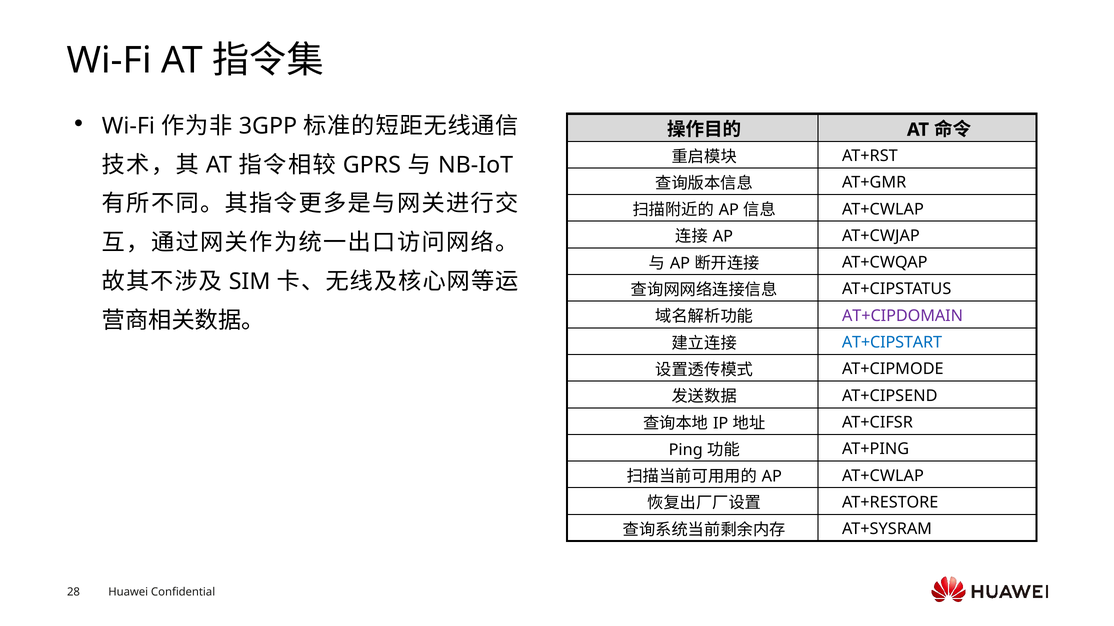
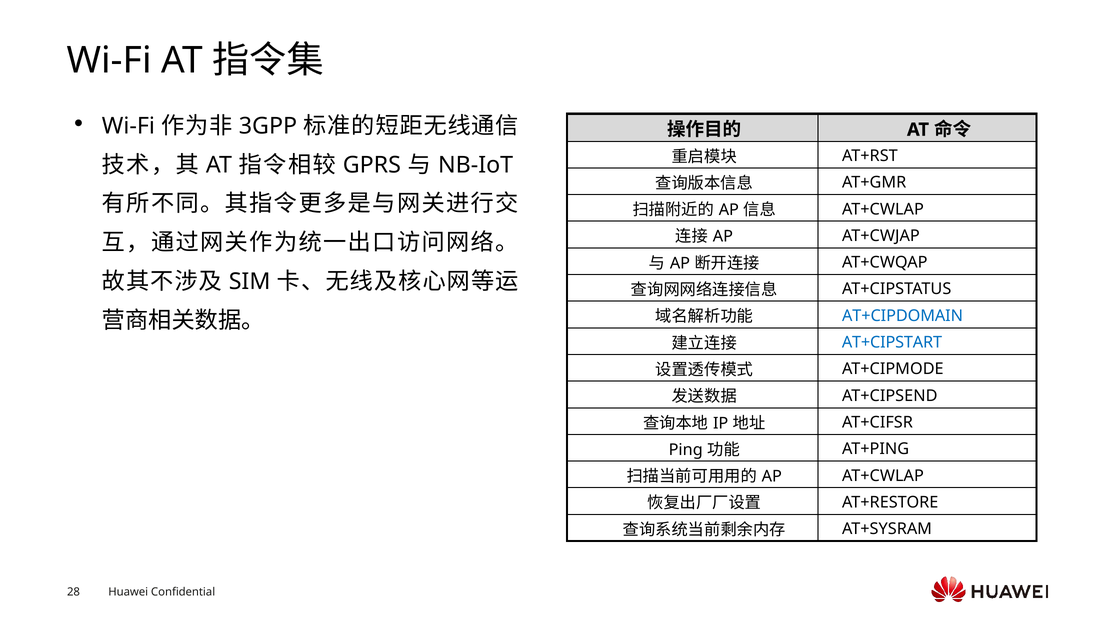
AT+CIPDOMAIN colour: purple -> blue
